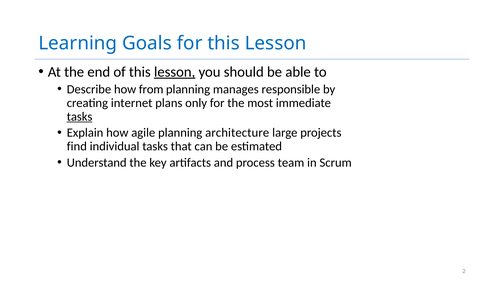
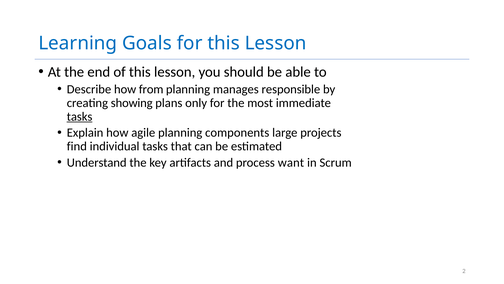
lesson at (175, 72) underline: present -> none
internet: internet -> showing
architecture: architecture -> components
team: team -> want
